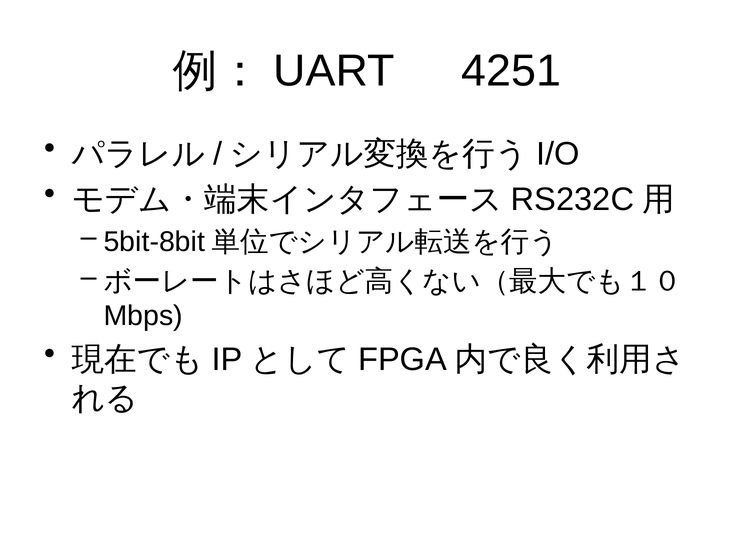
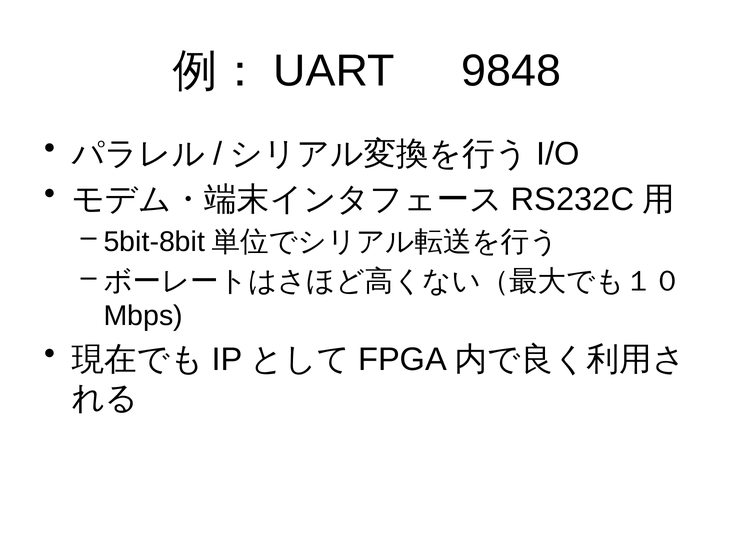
4251: 4251 -> 9848
